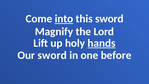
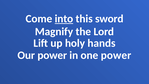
hands underline: present -> none
Our sword: sword -> power
one before: before -> power
